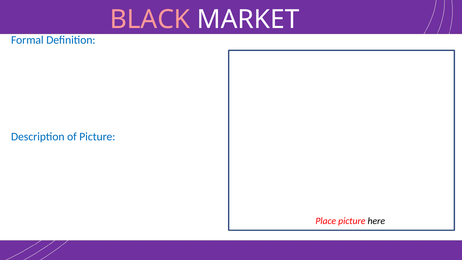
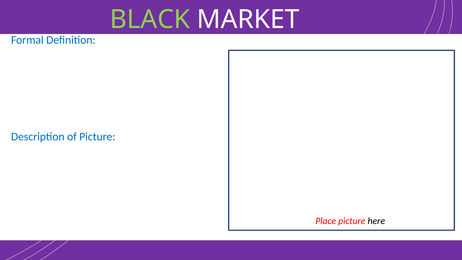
BLACK colour: pink -> light green
